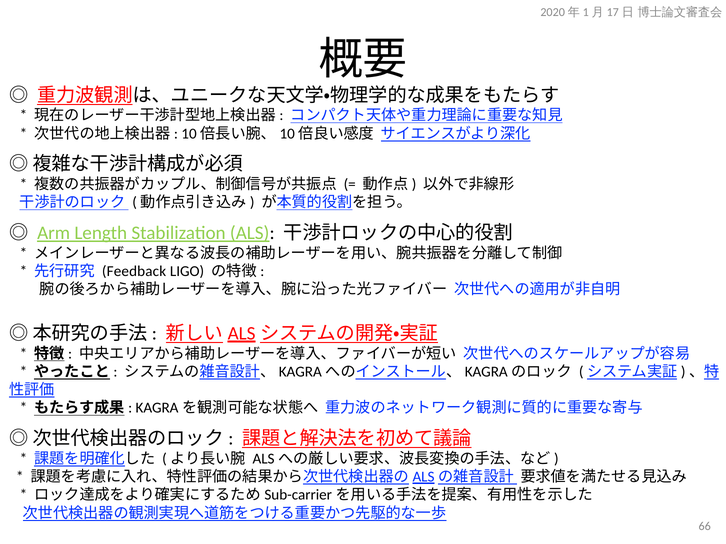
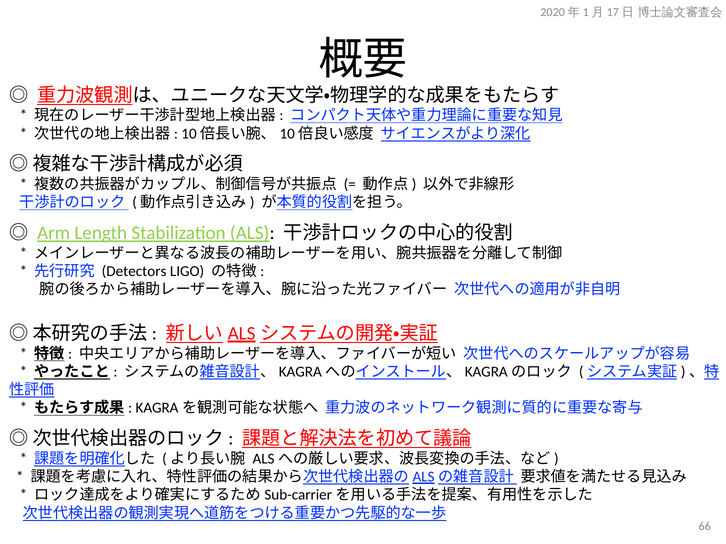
Feedback: Feedback -> Detectors
